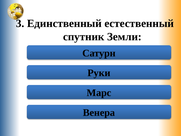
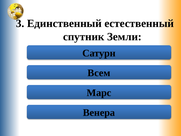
Руки: Руки -> Всем
